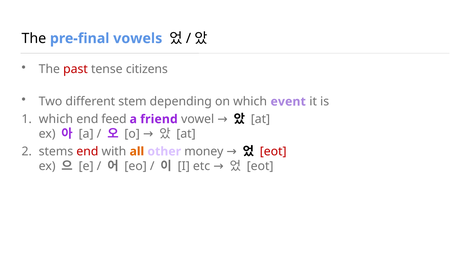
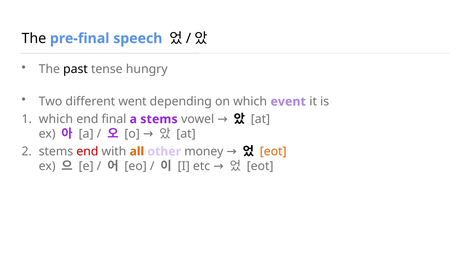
vowels: vowels -> speech
past colour: red -> black
citizens: citizens -> hungry
stem: stem -> went
feed: feed -> final
a friend: friend -> stems
eot at (273, 152) colour: red -> orange
